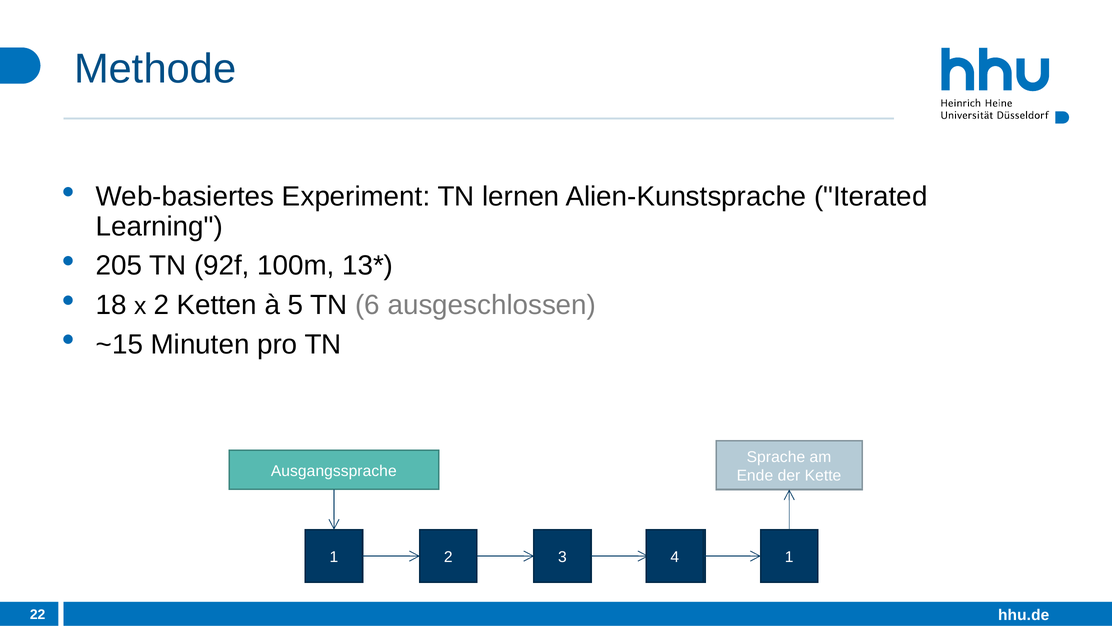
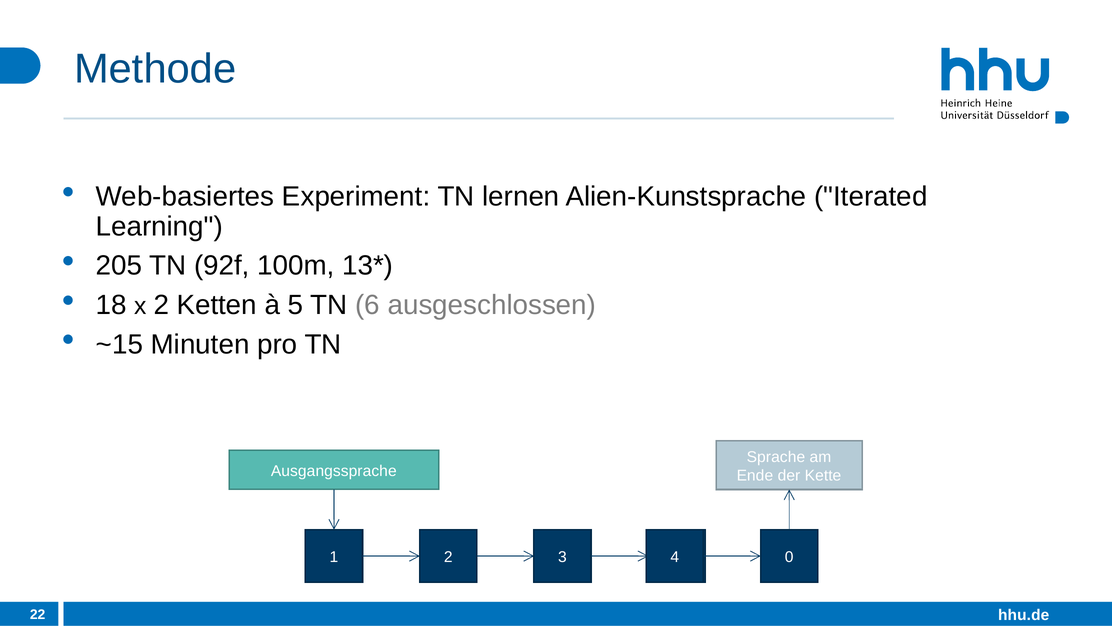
4 1: 1 -> 0
